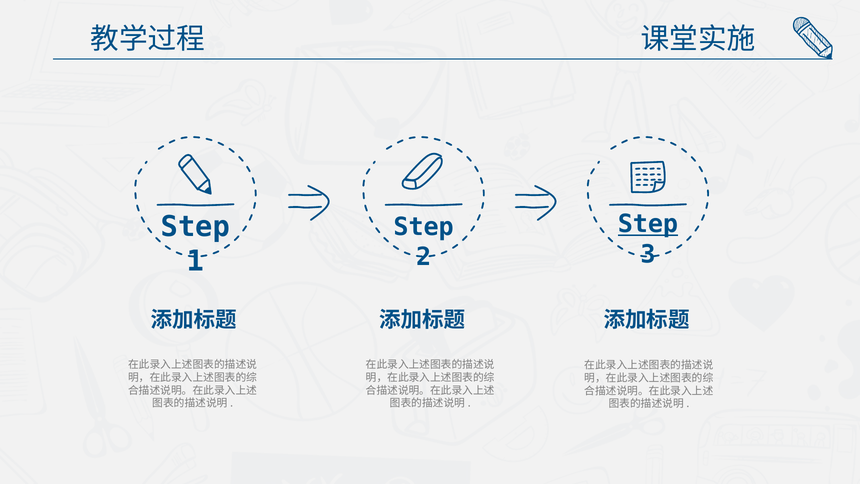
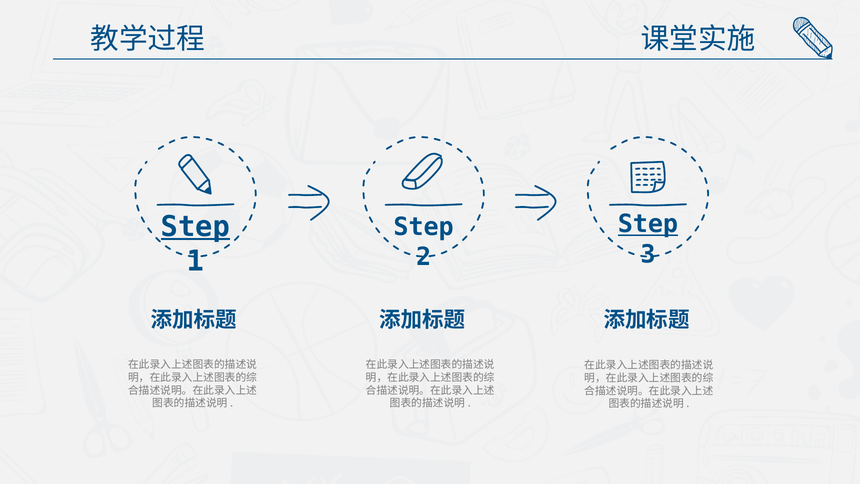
Step at (195, 226) underline: none -> present
